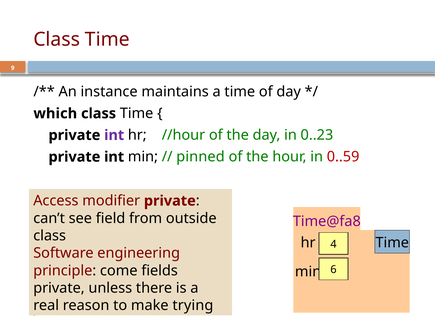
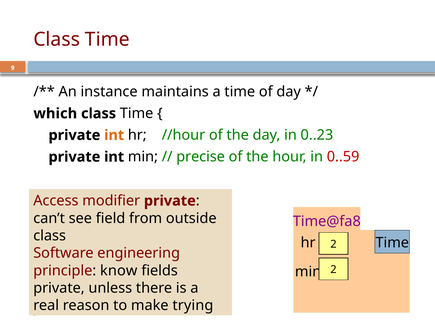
int at (114, 135) colour: purple -> orange
pinned: pinned -> precise
hr 4: 4 -> 2
come: come -> know
min 6: 6 -> 2
